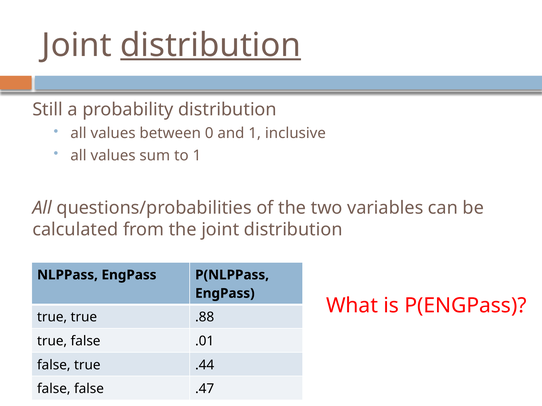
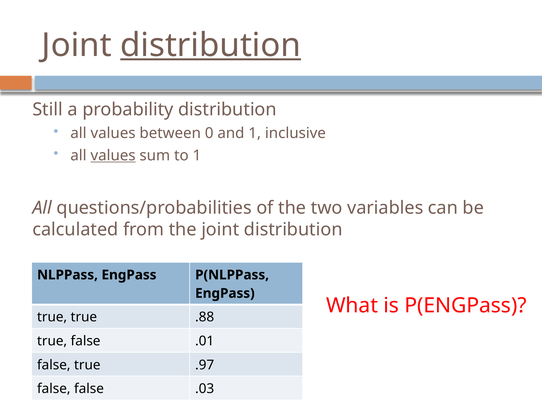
values at (113, 156) underline: none -> present
.44: .44 -> .97
.47: .47 -> .03
